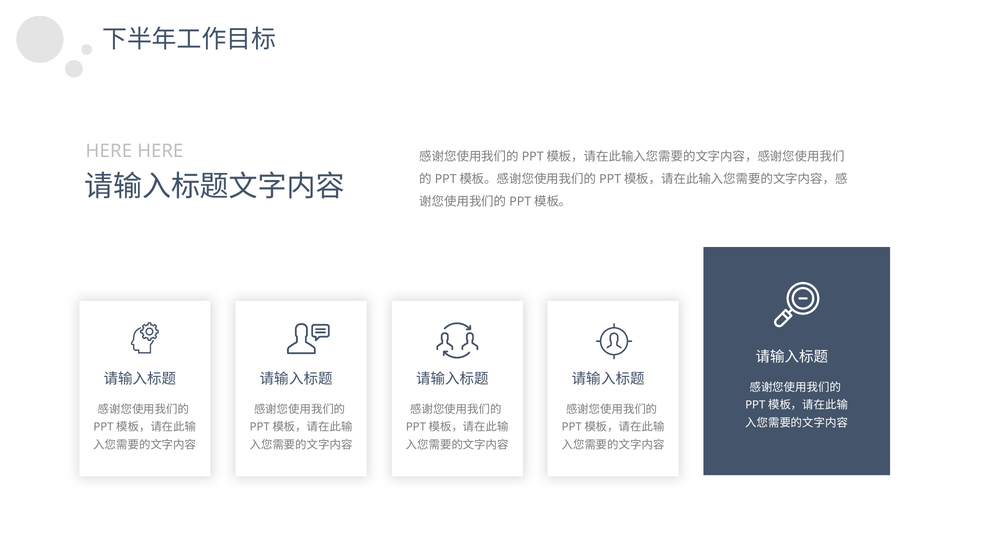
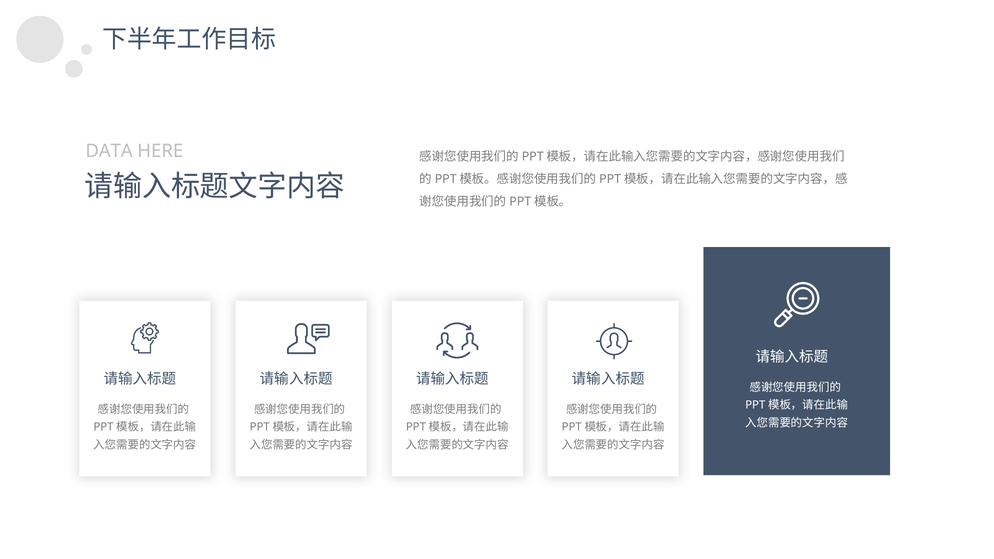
HERE at (109, 151): HERE -> DATA
